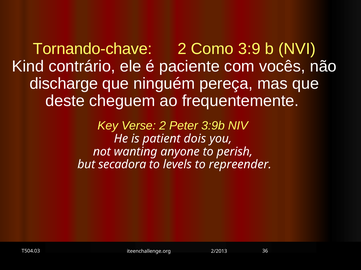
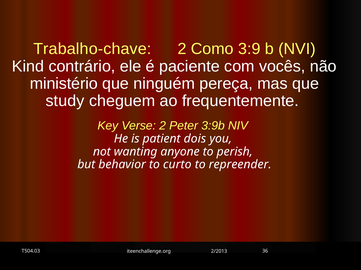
Tornando-chave: Tornando-chave -> Trabalho-chave
discharge: discharge -> ministério
deste: deste -> study
secadora: secadora -> behavior
levels: levels -> curto
